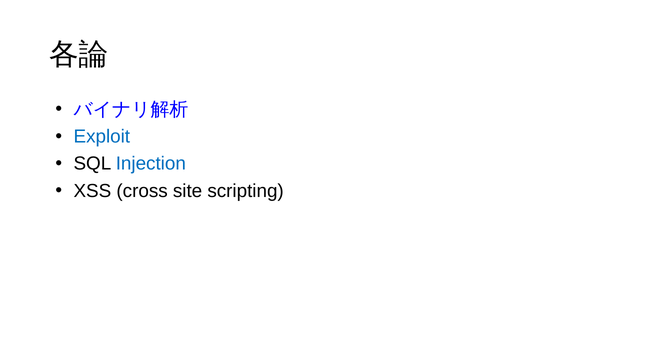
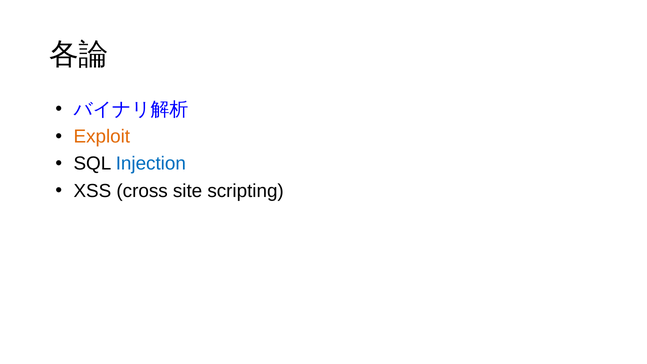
Exploit colour: blue -> orange
